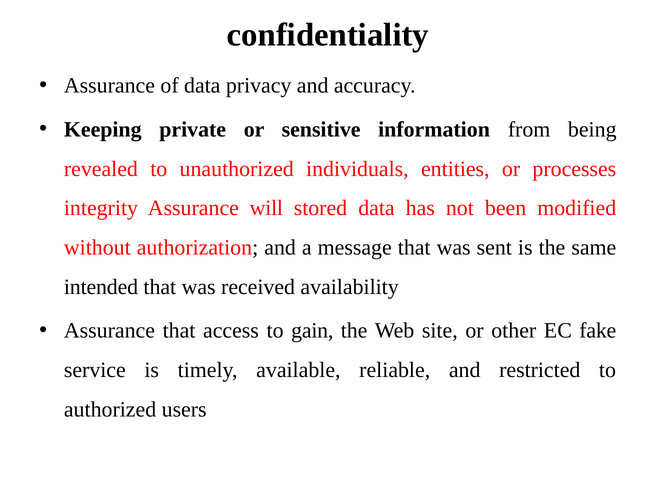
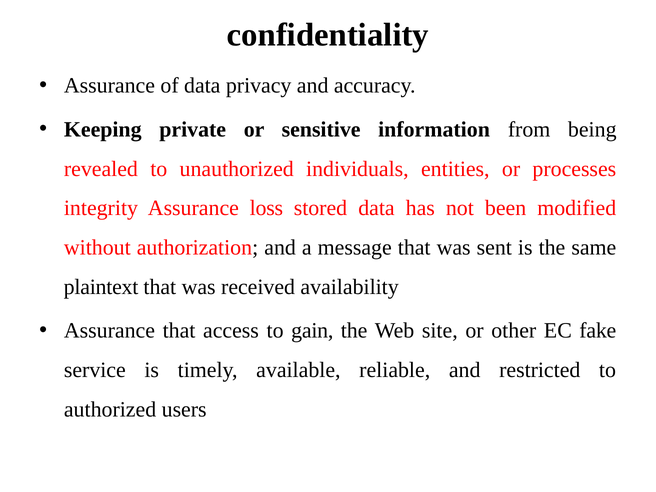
will: will -> loss
intended: intended -> plaintext
